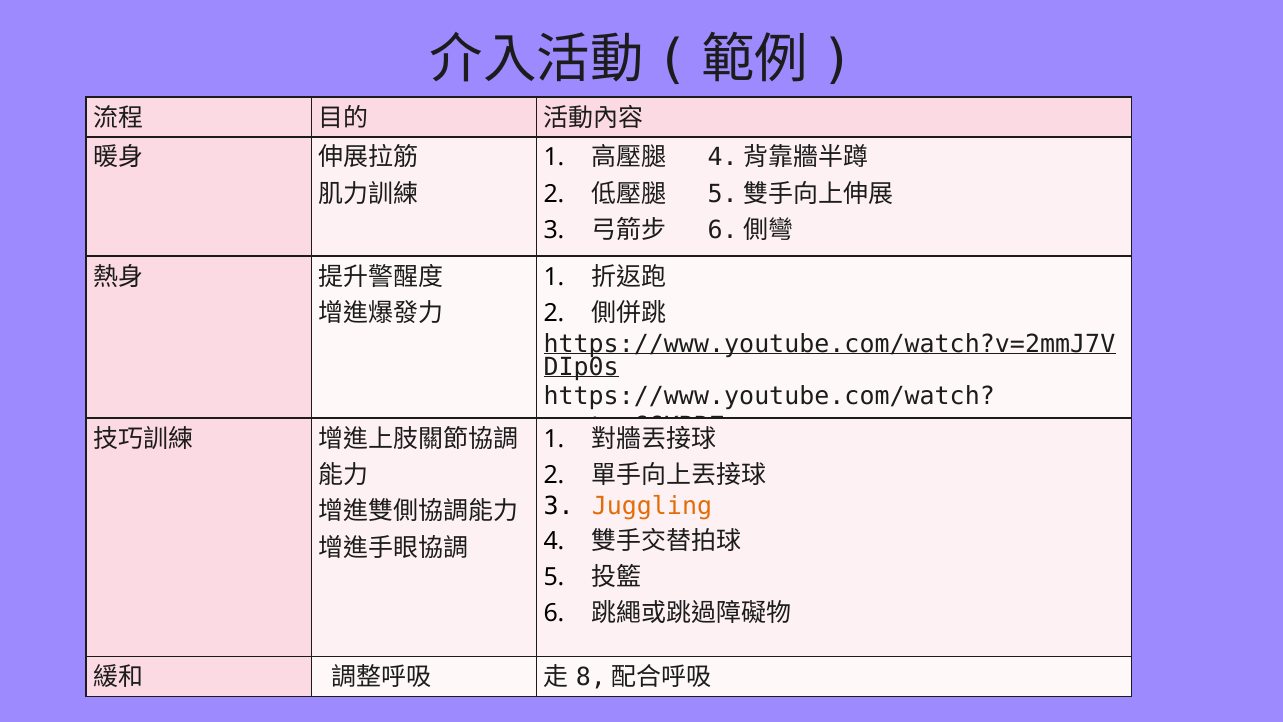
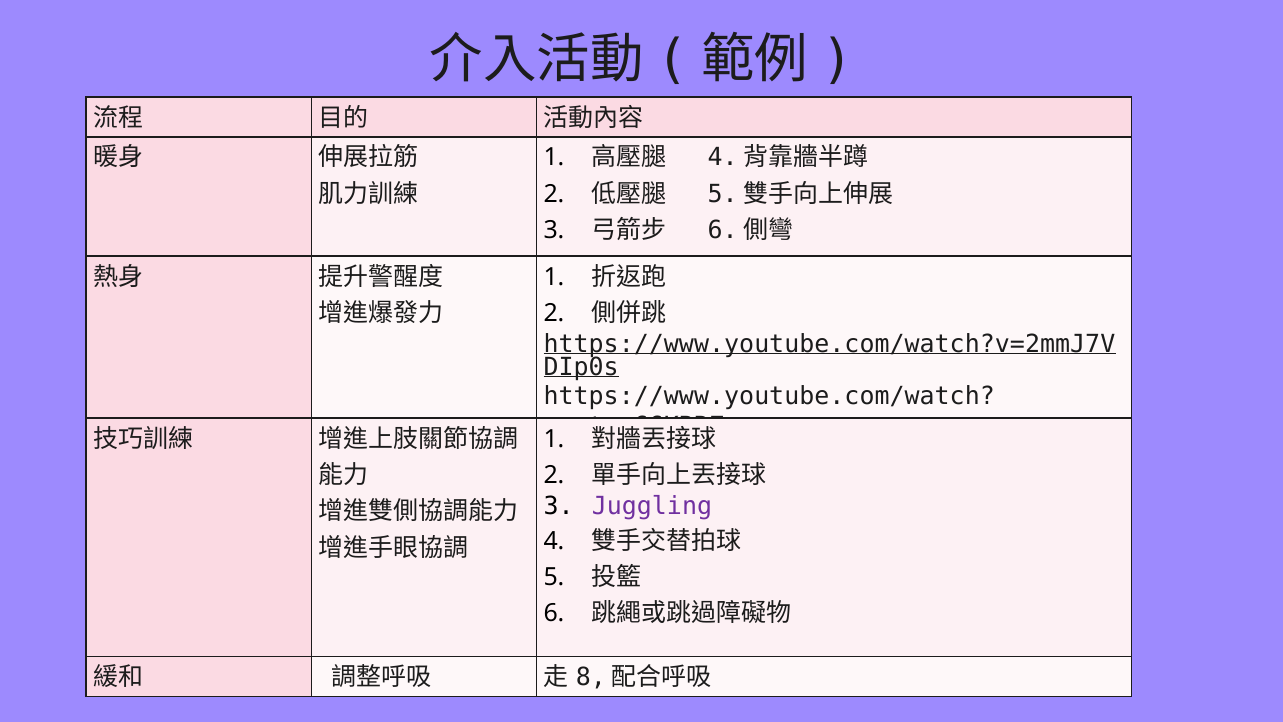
Juggling colour: orange -> purple
